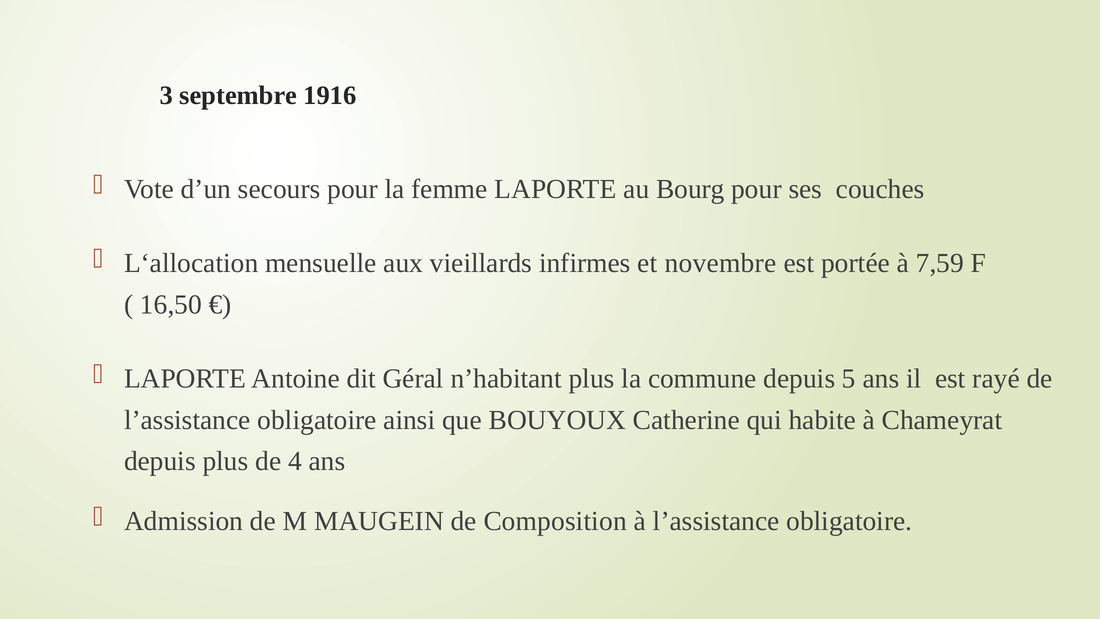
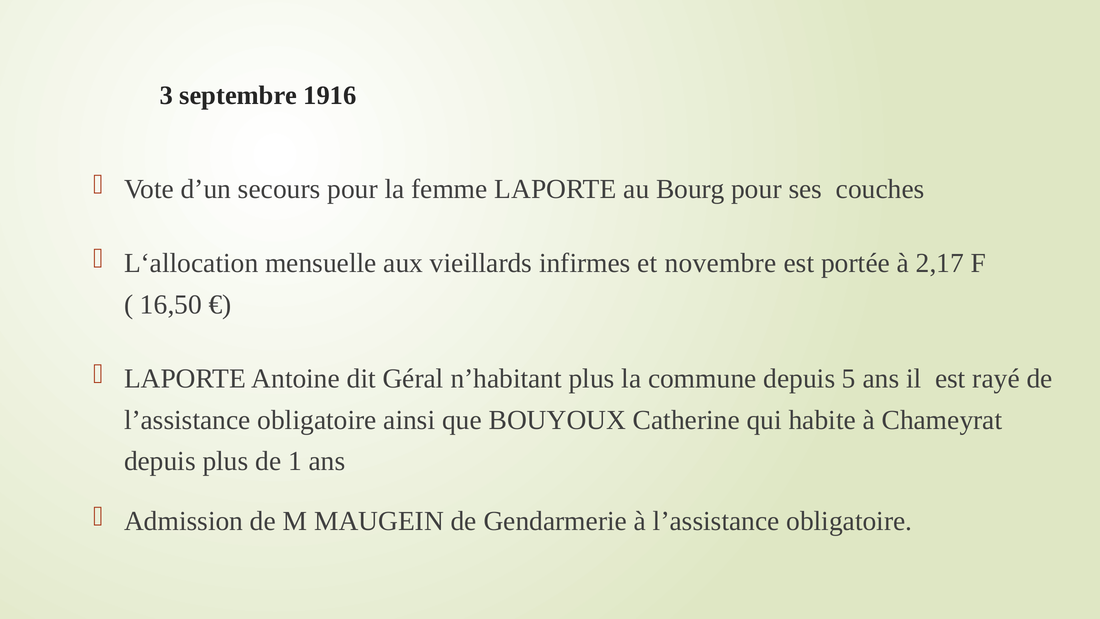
7,59: 7,59 -> 2,17
4: 4 -> 1
Composition: Composition -> Gendarmerie
